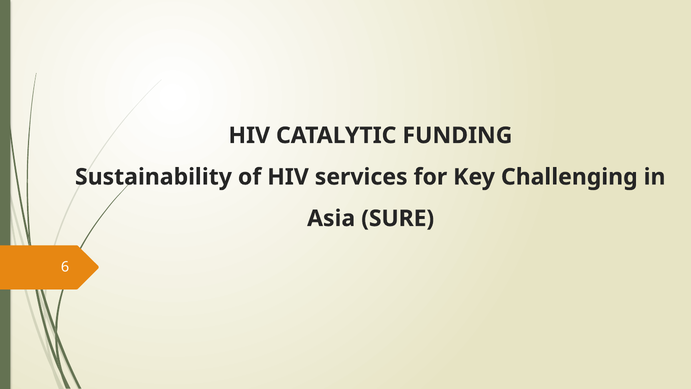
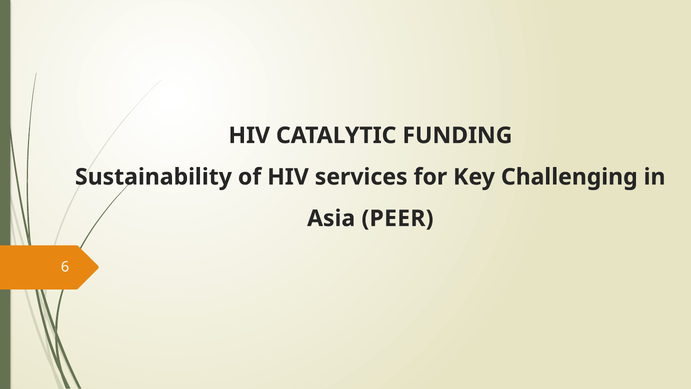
SURE: SURE -> PEER
